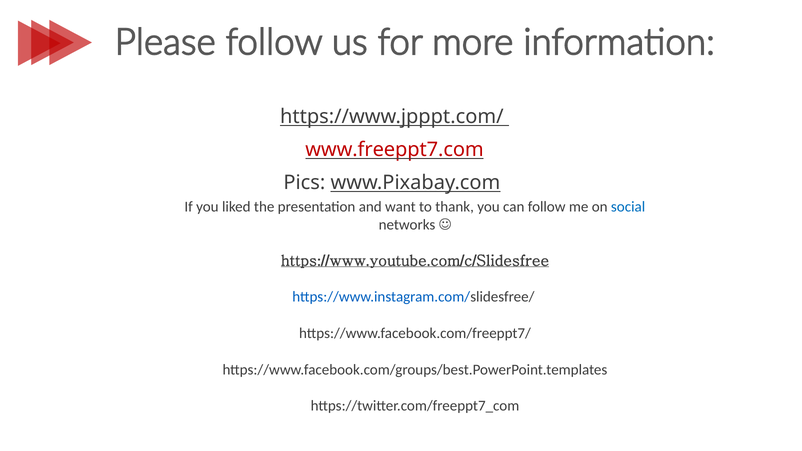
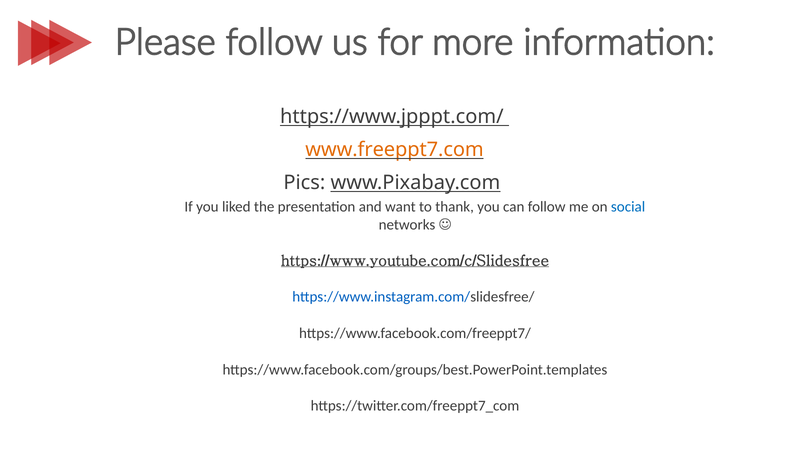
www.freeppt7.com colour: red -> orange
